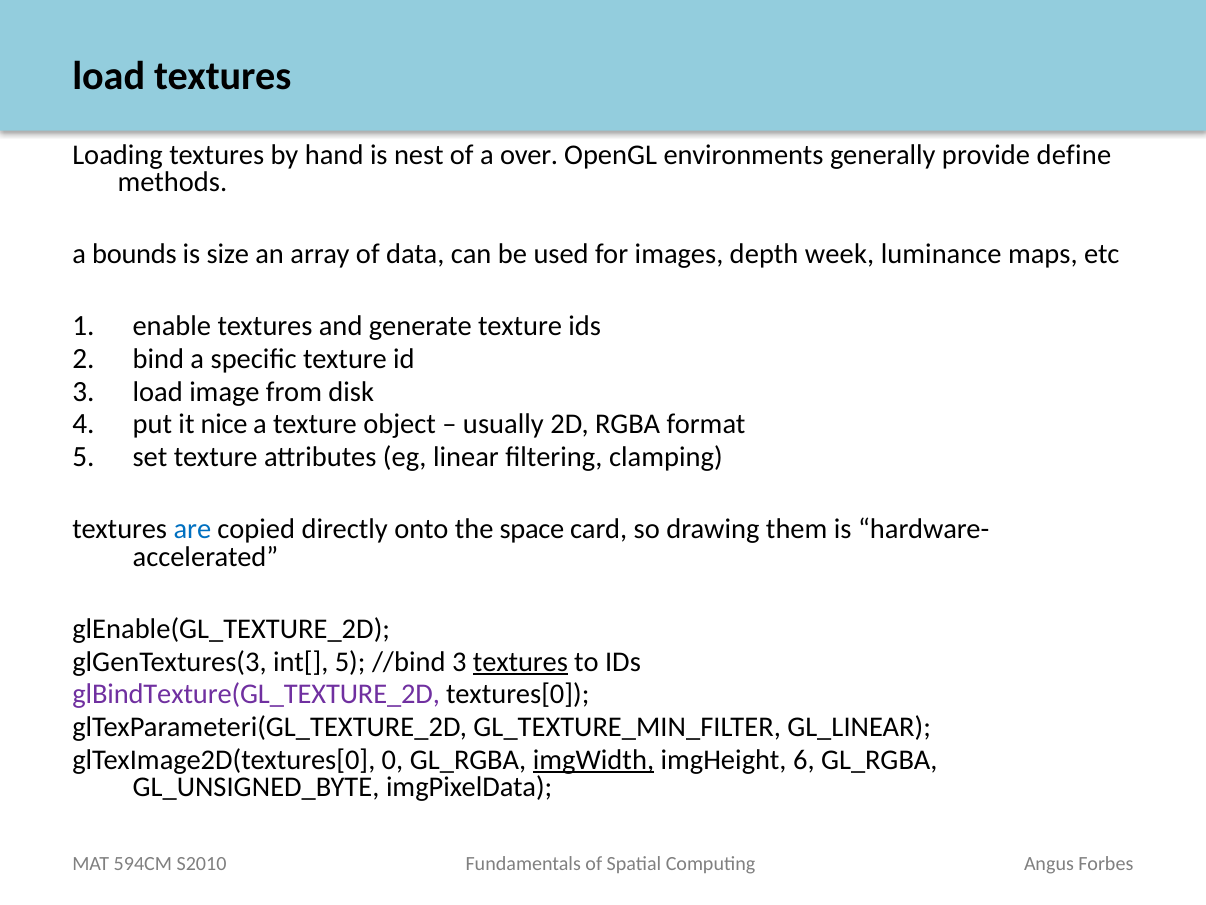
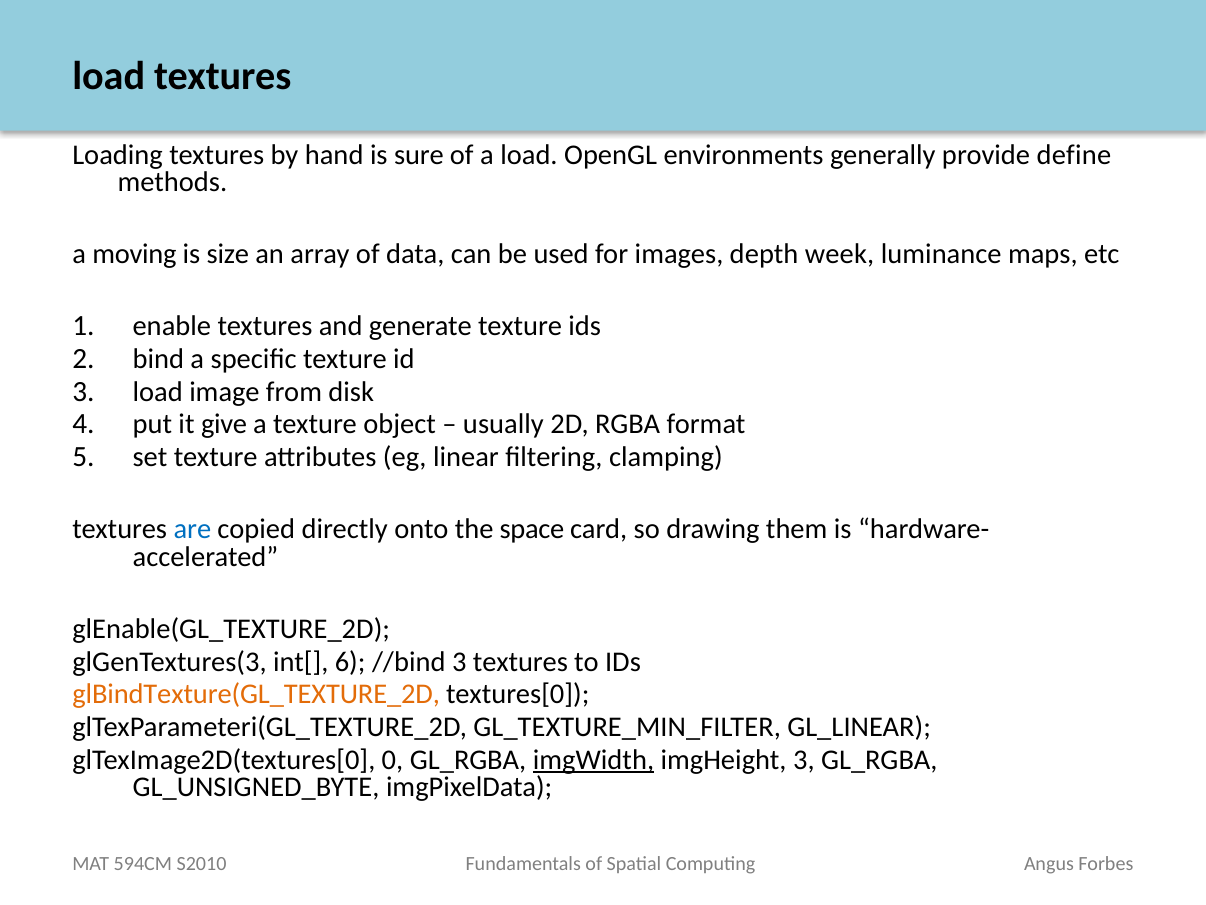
nest: nest -> sure
a over: over -> load
bounds: bounds -> moving
nice: nice -> give
int[ 5: 5 -> 6
textures at (520, 661) underline: present -> none
glBindTexture(GL_TEXTURE_2D colour: purple -> orange
imgHeight 6: 6 -> 3
